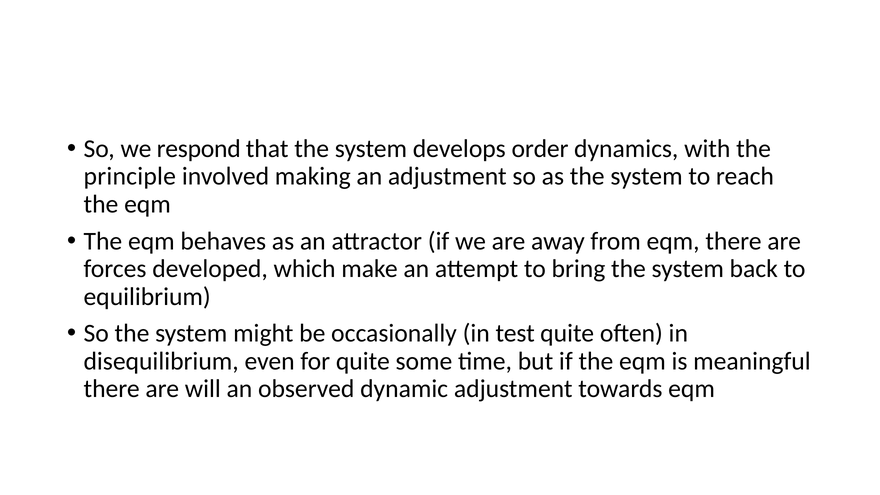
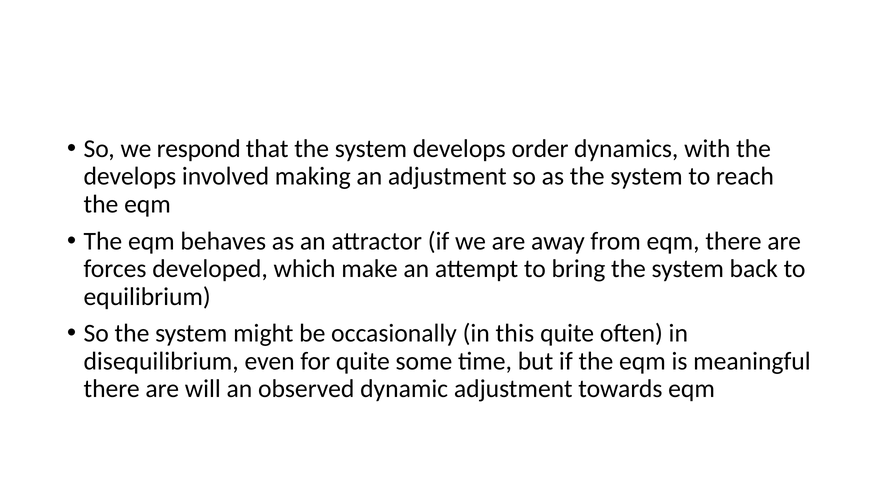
principle at (130, 177): principle -> develops
test: test -> this
